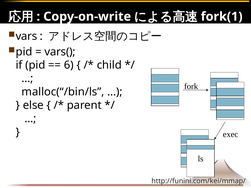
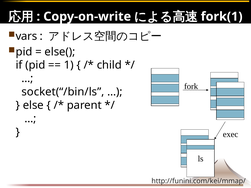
vars(: vars( -> else(
6: 6 -> 1
malloc(“/bin/ls: malloc(“/bin/ls -> socket(“/bin/ls
